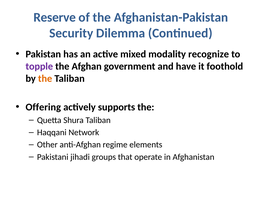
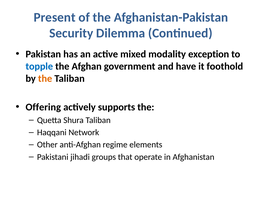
Reserve: Reserve -> Present
recognize: recognize -> exception
topple colour: purple -> blue
